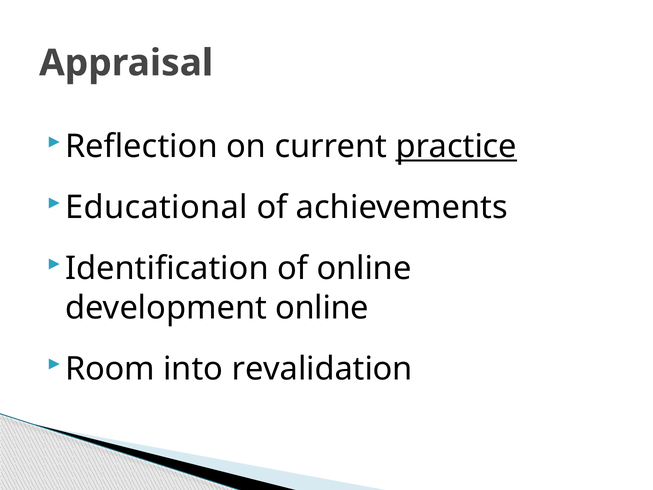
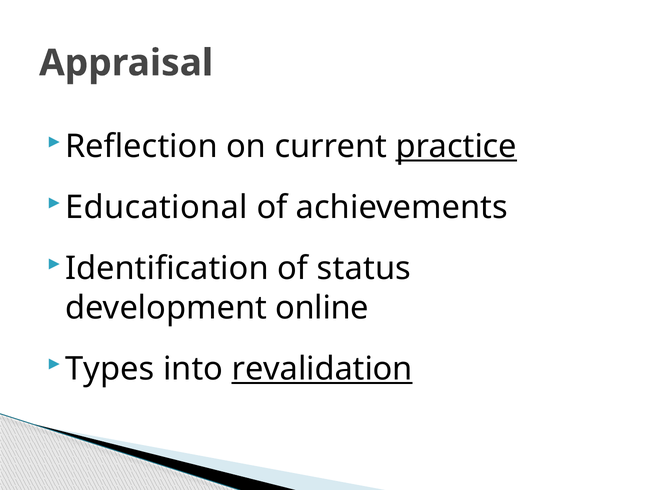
of online: online -> status
Room: Room -> Types
revalidation underline: none -> present
